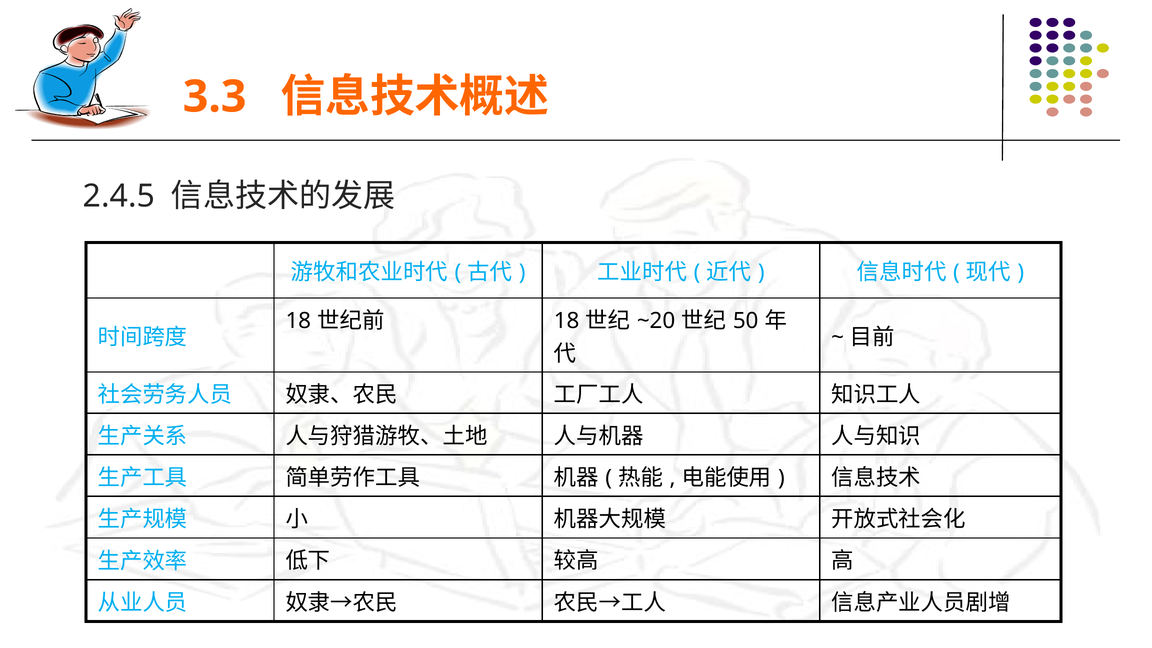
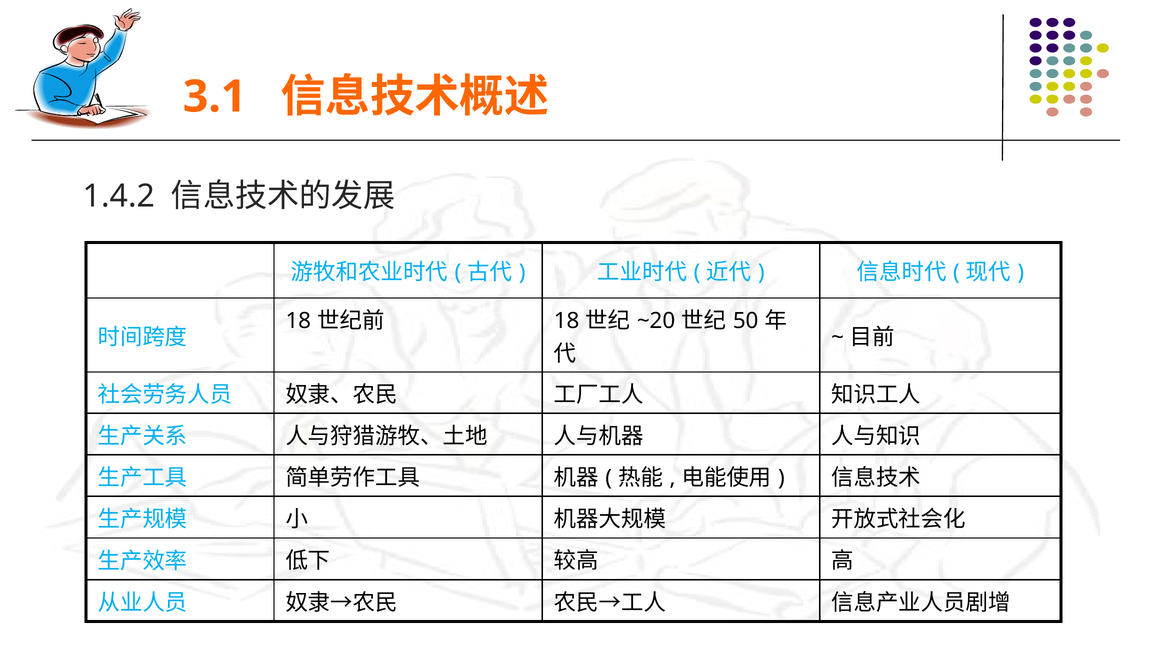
3.3: 3.3 -> 3.1
2.4.5: 2.4.5 -> 1.4.2
